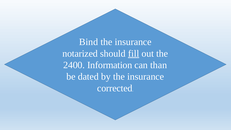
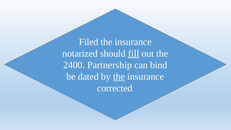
Bind: Bind -> Filed
Information: Information -> Partnership
than: than -> bind
the at (119, 77) underline: none -> present
